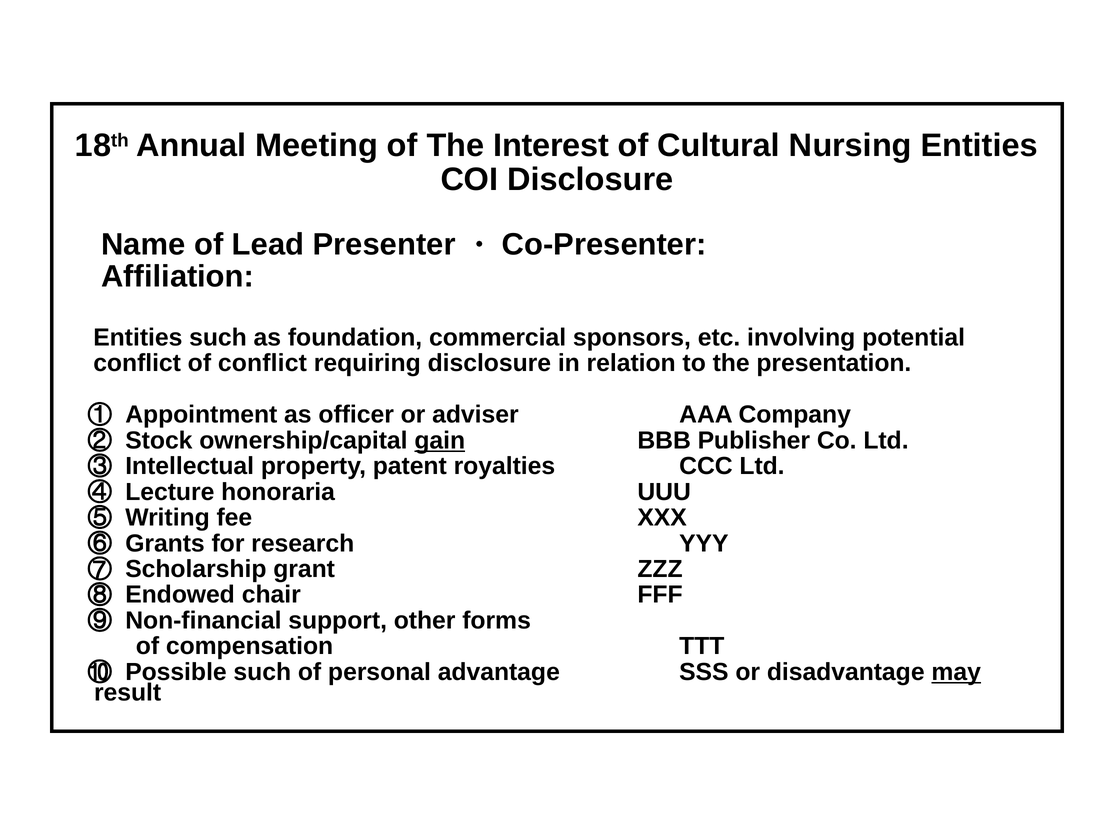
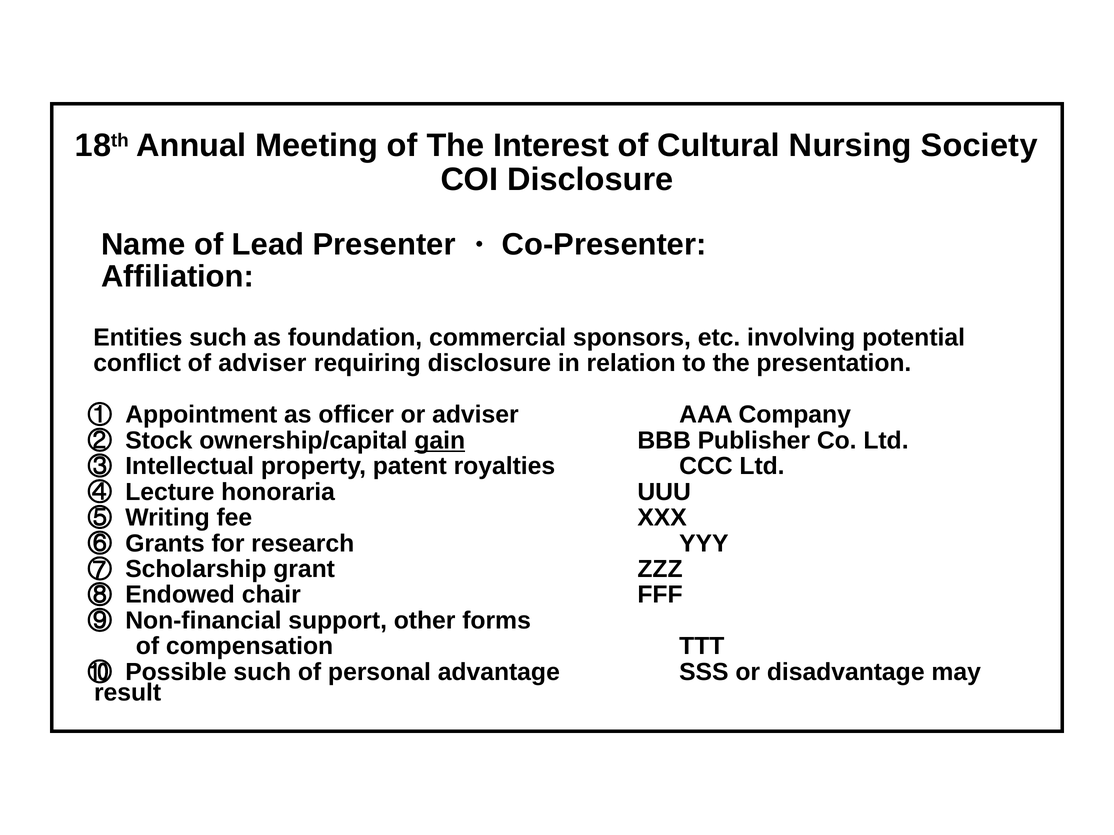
Nursing Entities: Entities -> Society
of conflict: conflict -> adviser
may underline: present -> none
